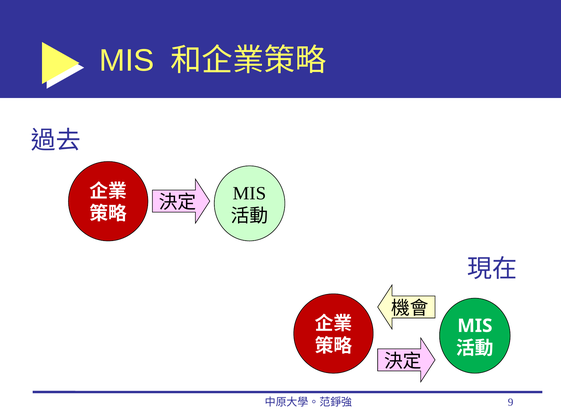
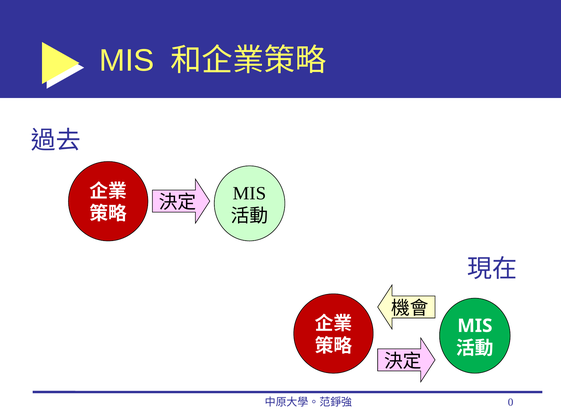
9: 9 -> 0
